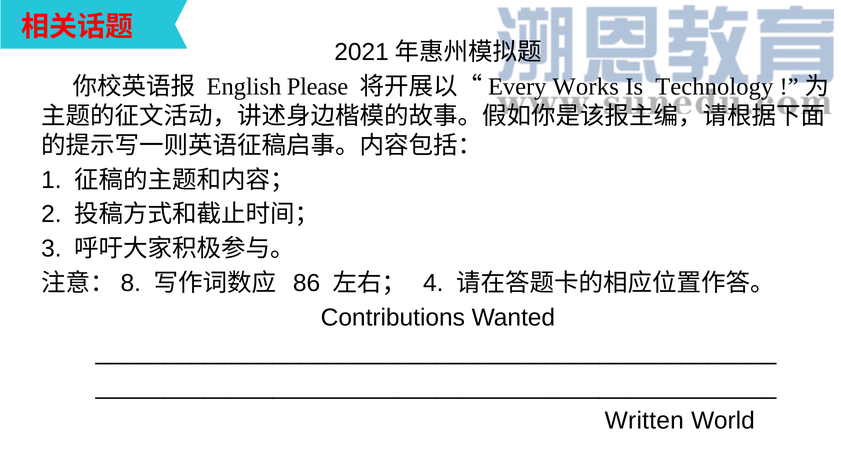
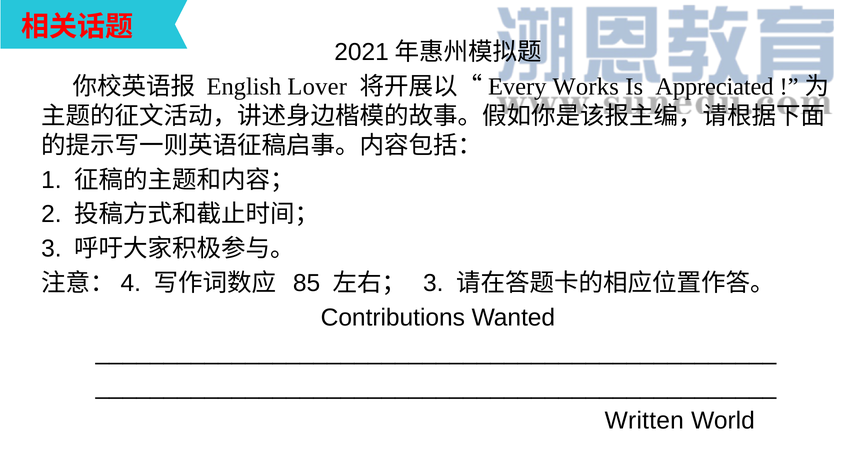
Please: Please -> Lover
Technology: Technology -> Appreciated
8: 8 -> 4
86: 86 -> 85
4 at (433, 283): 4 -> 3
